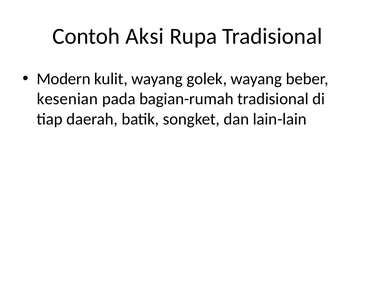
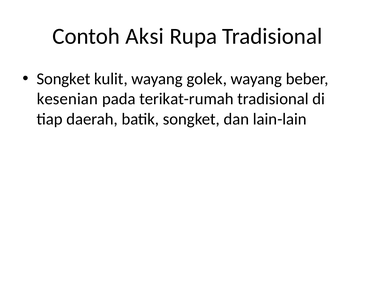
Modern at (64, 79): Modern -> Songket
bagian-rumah: bagian-rumah -> terikat-rumah
